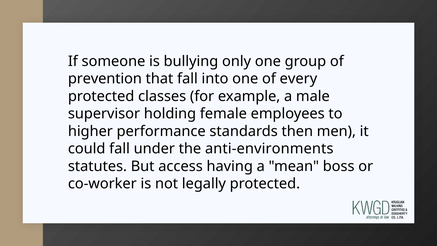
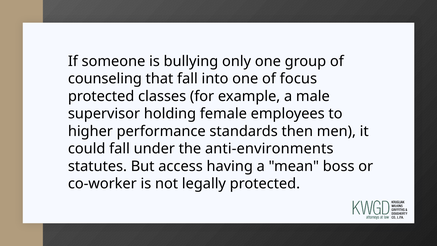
prevention: prevention -> counseling
every: every -> focus
